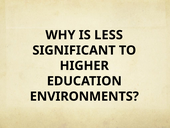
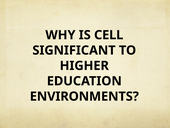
LESS: LESS -> CELL
